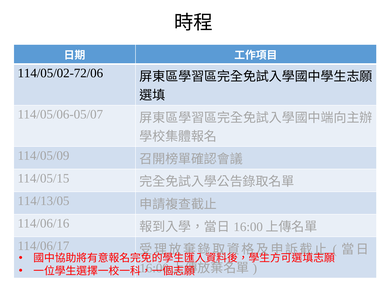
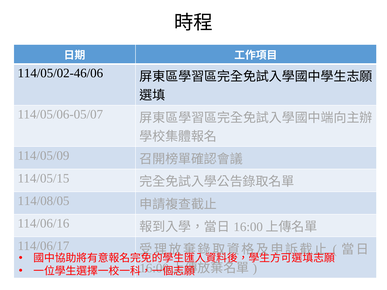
114/05/02-72/06: 114/05/02-72/06 -> 114/05/02-46/06
114/13/05: 114/13/05 -> 114/08/05
